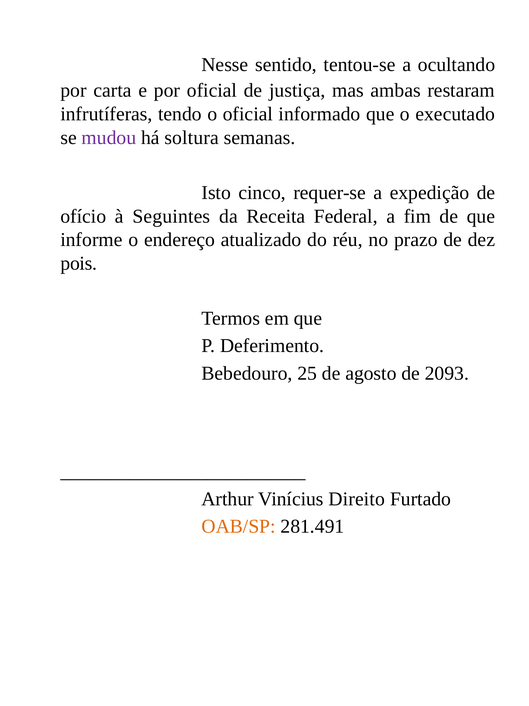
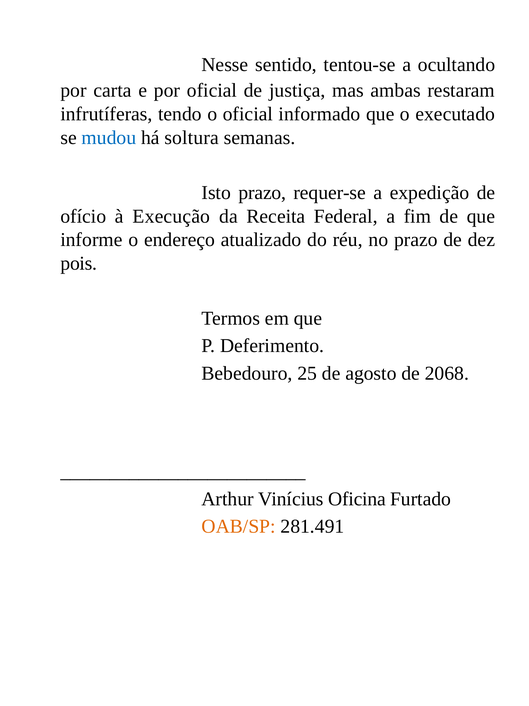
mudou colour: purple -> blue
Isto cinco: cinco -> prazo
Seguintes: Seguintes -> Execução
2093: 2093 -> 2068
Direito: Direito -> Oficina
